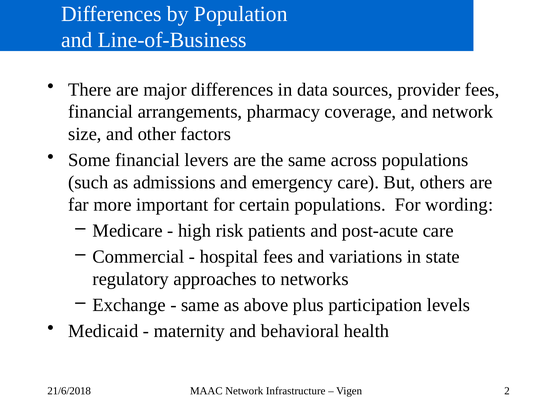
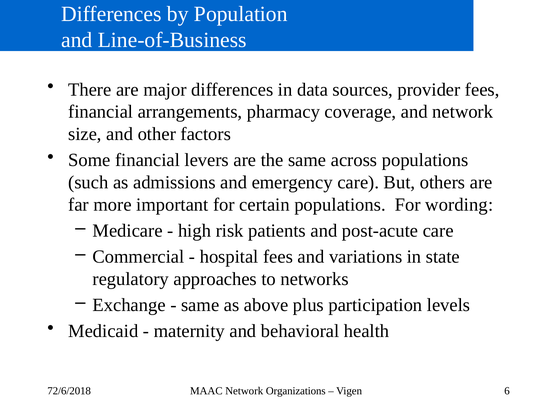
21/6/2018: 21/6/2018 -> 72/6/2018
Infrastructure: Infrastructure -> Organizations
2: 2 -> 6
